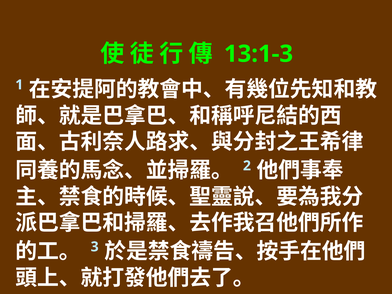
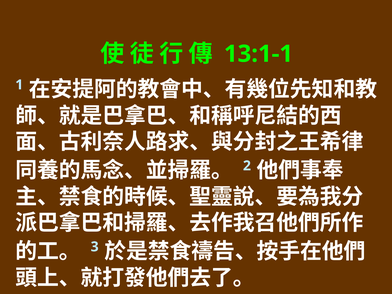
13:1-3: 13:1-3 -> 13:1-1
